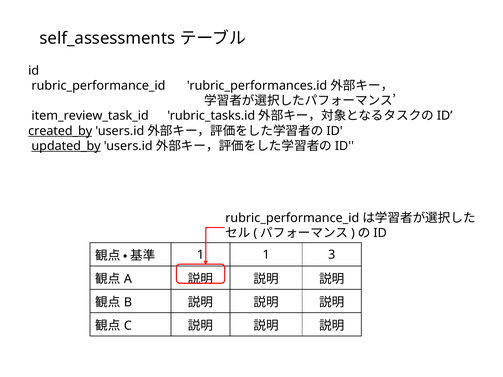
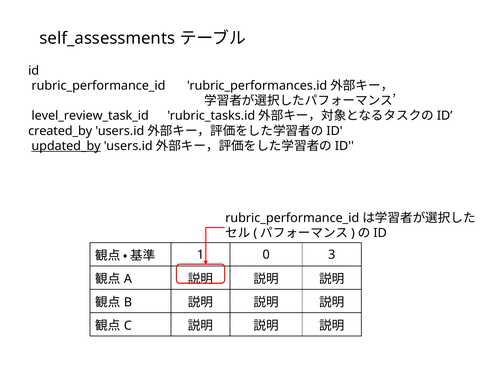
item_review_task_id: item_review_task_id -> level_review_task_id
created_by underline: present -> none
1 1: 1 -> 0
